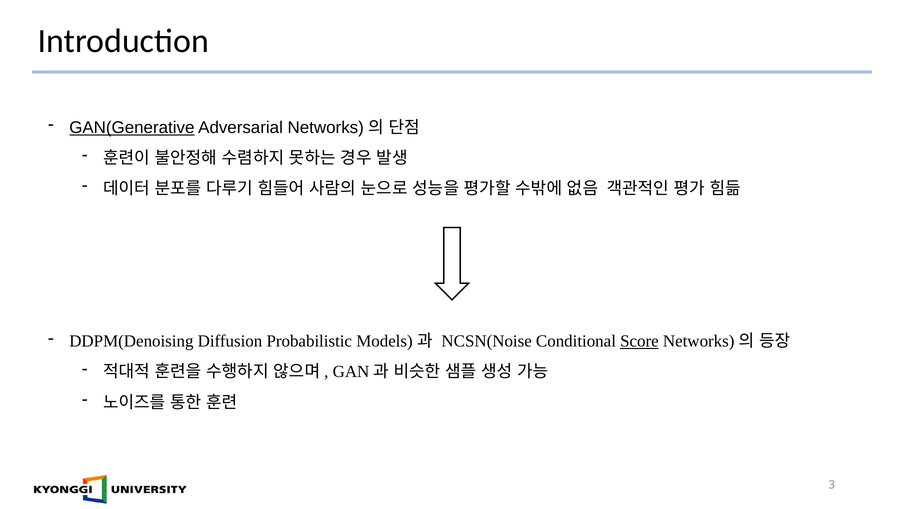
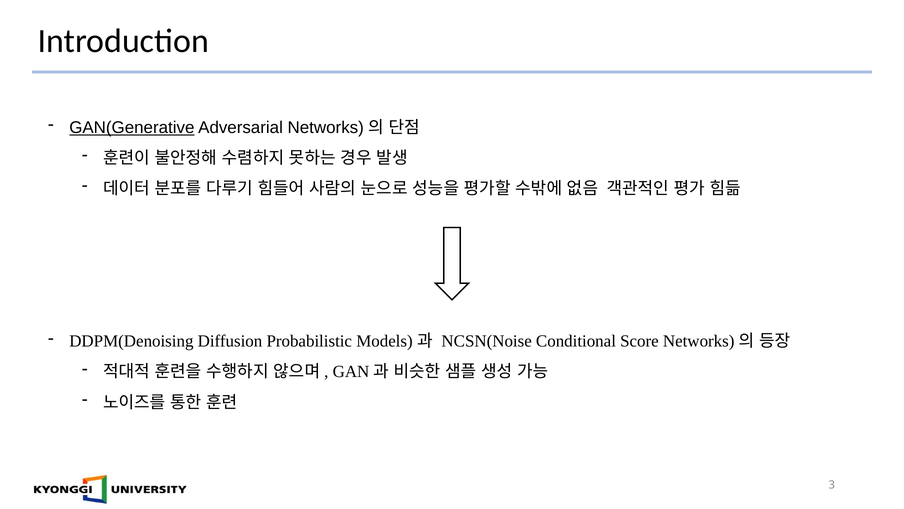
Score underline: present -> none
